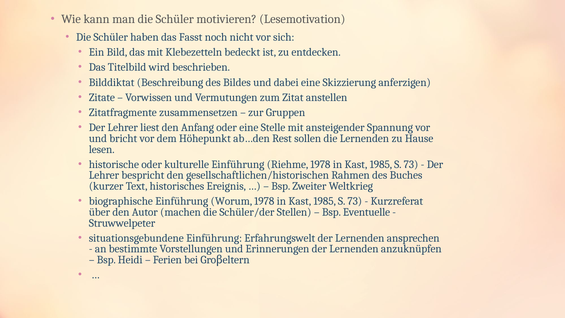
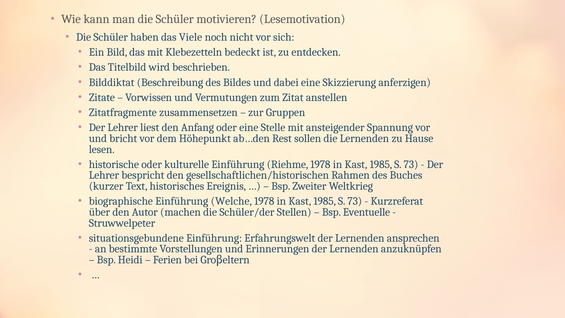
Fasst: Fasst -> Viele
Worum: Worum -> Welche
